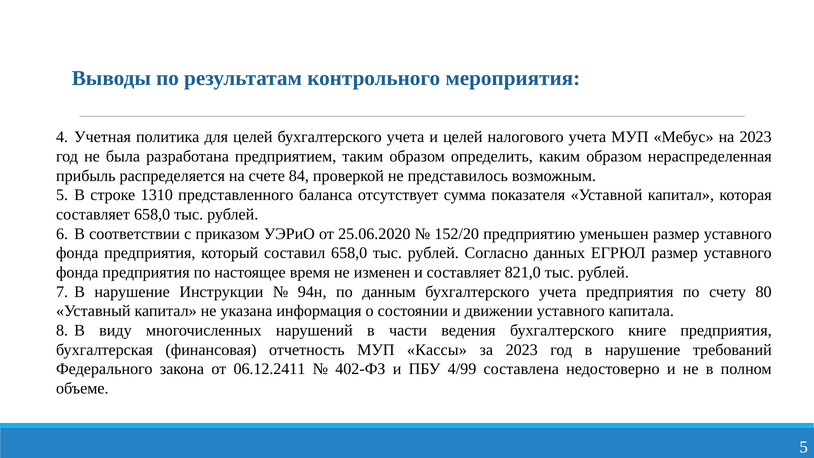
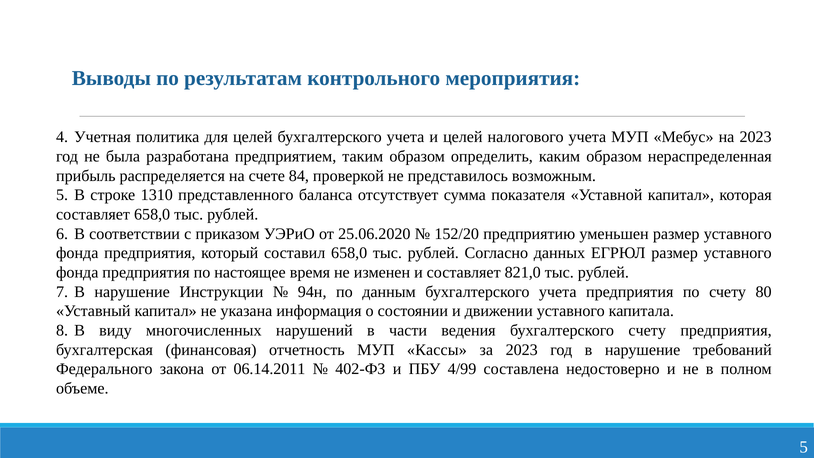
бухгалтерского книге: книге -> счету
06.12.2411: 06.12.2411 -> 06.14.2011
